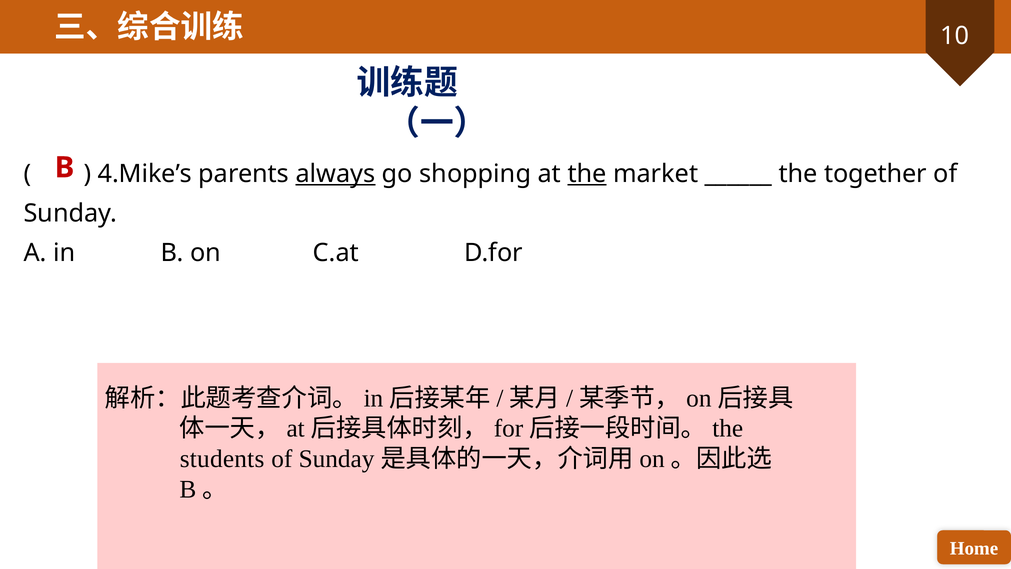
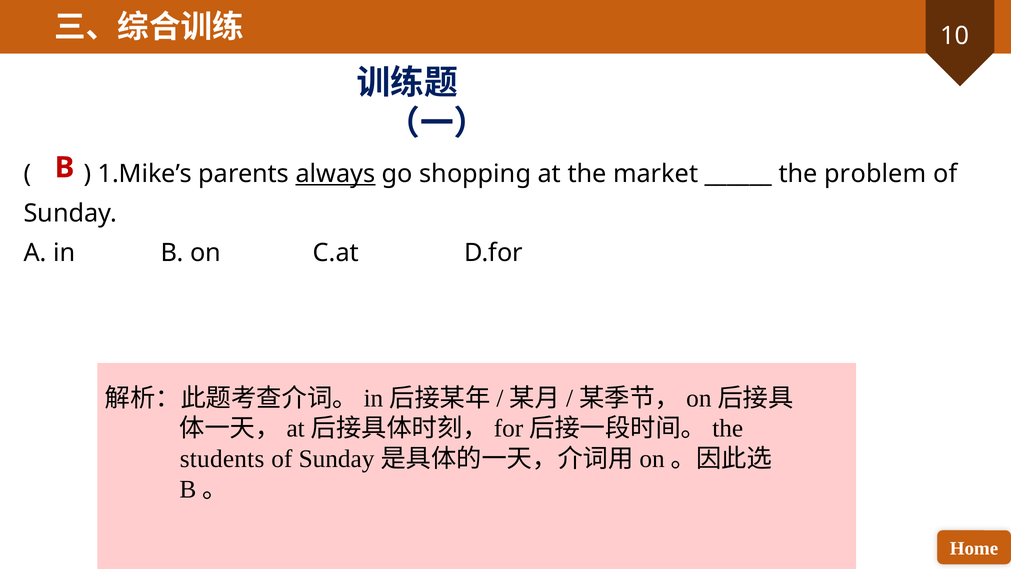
4.Mike’s: 4.Mike’s -> 1.Mike’s
the at (587, 174) underline: present -> none
together: together -> problem
